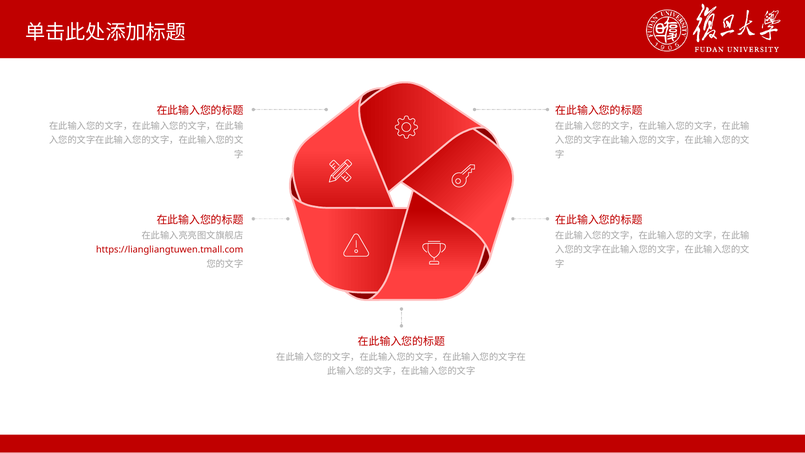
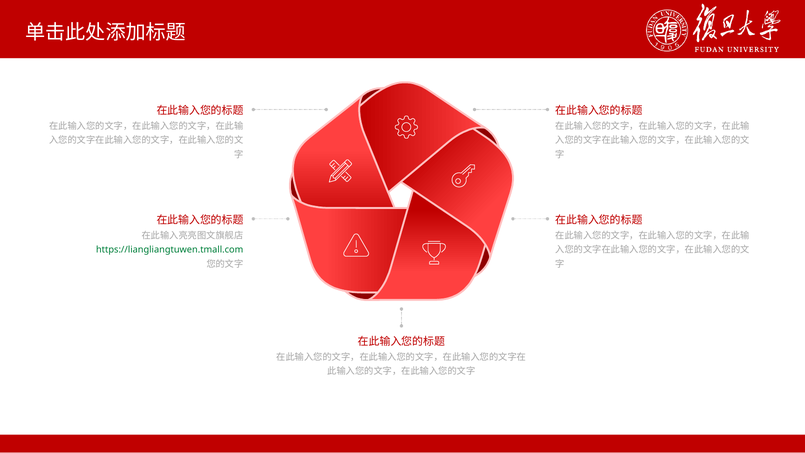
https://liangliangtuwen.tmall.com colour: red -> green
